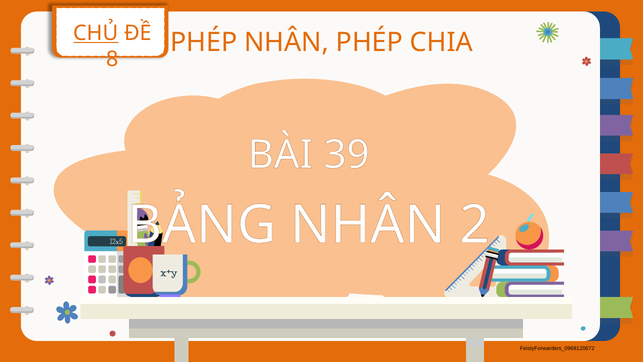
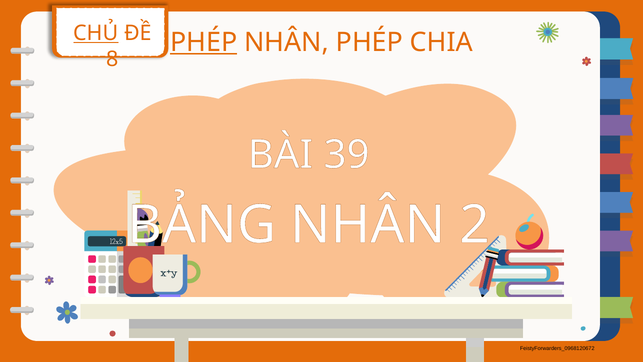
PHÉP at (204, 42) underline: none -> present
